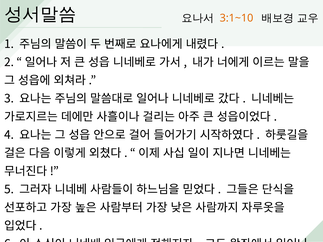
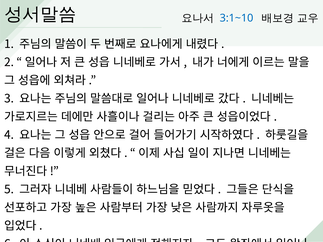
3:1~10 colour: orange -> blue
